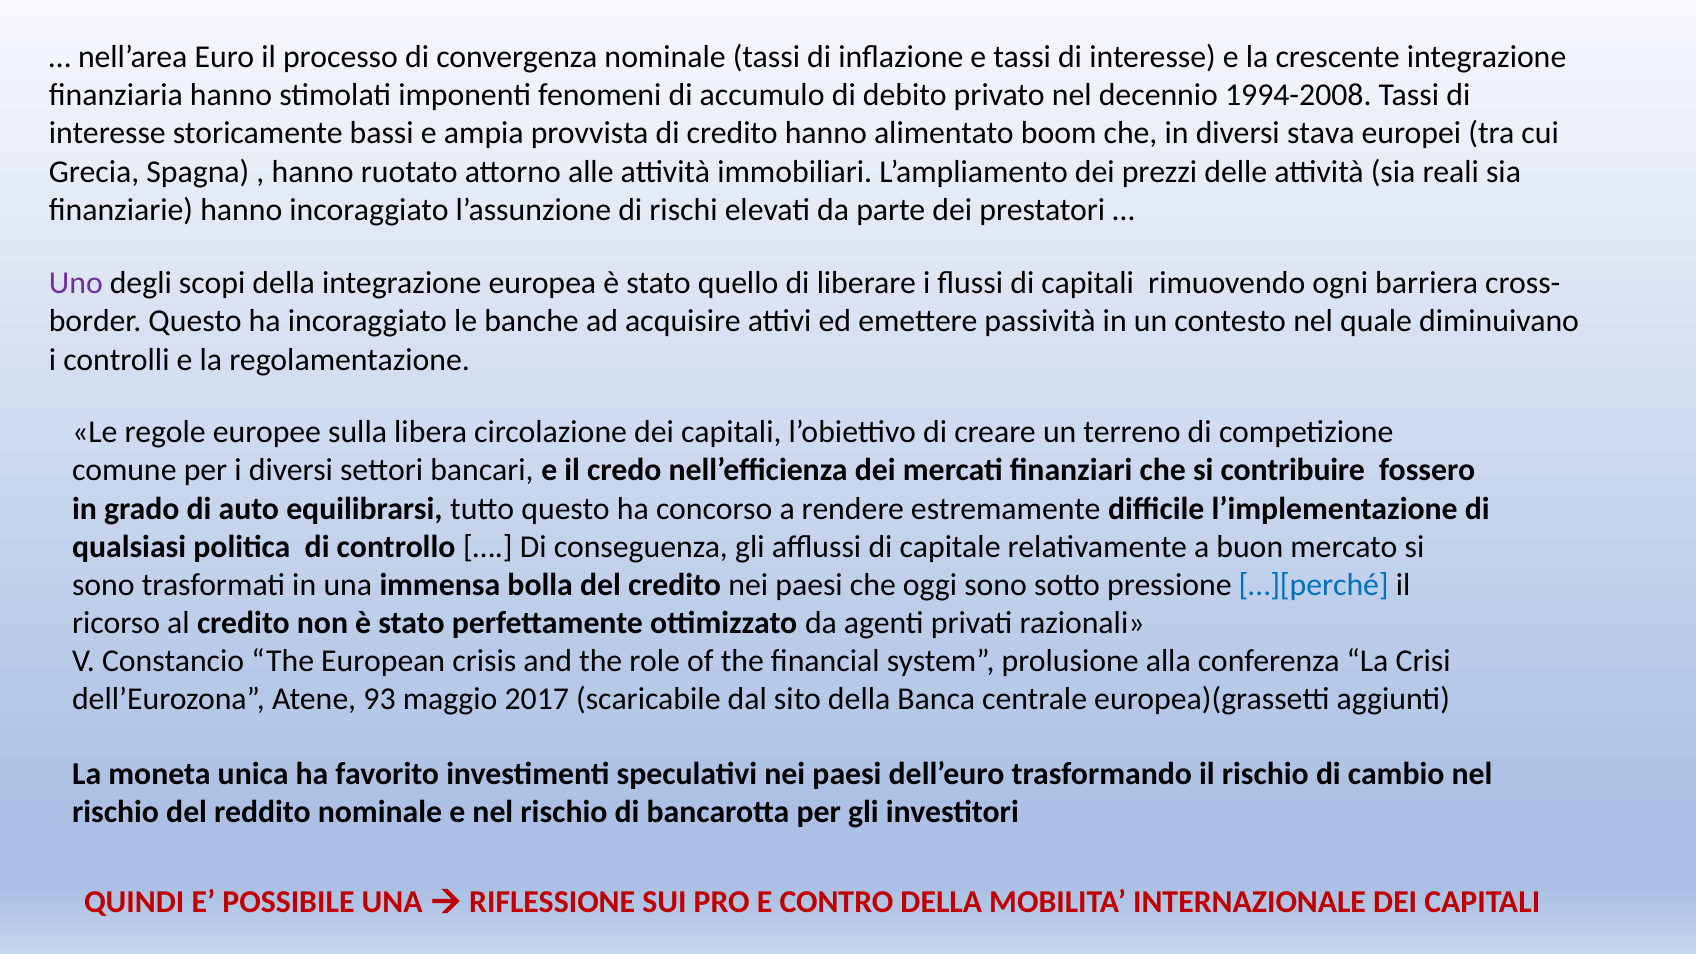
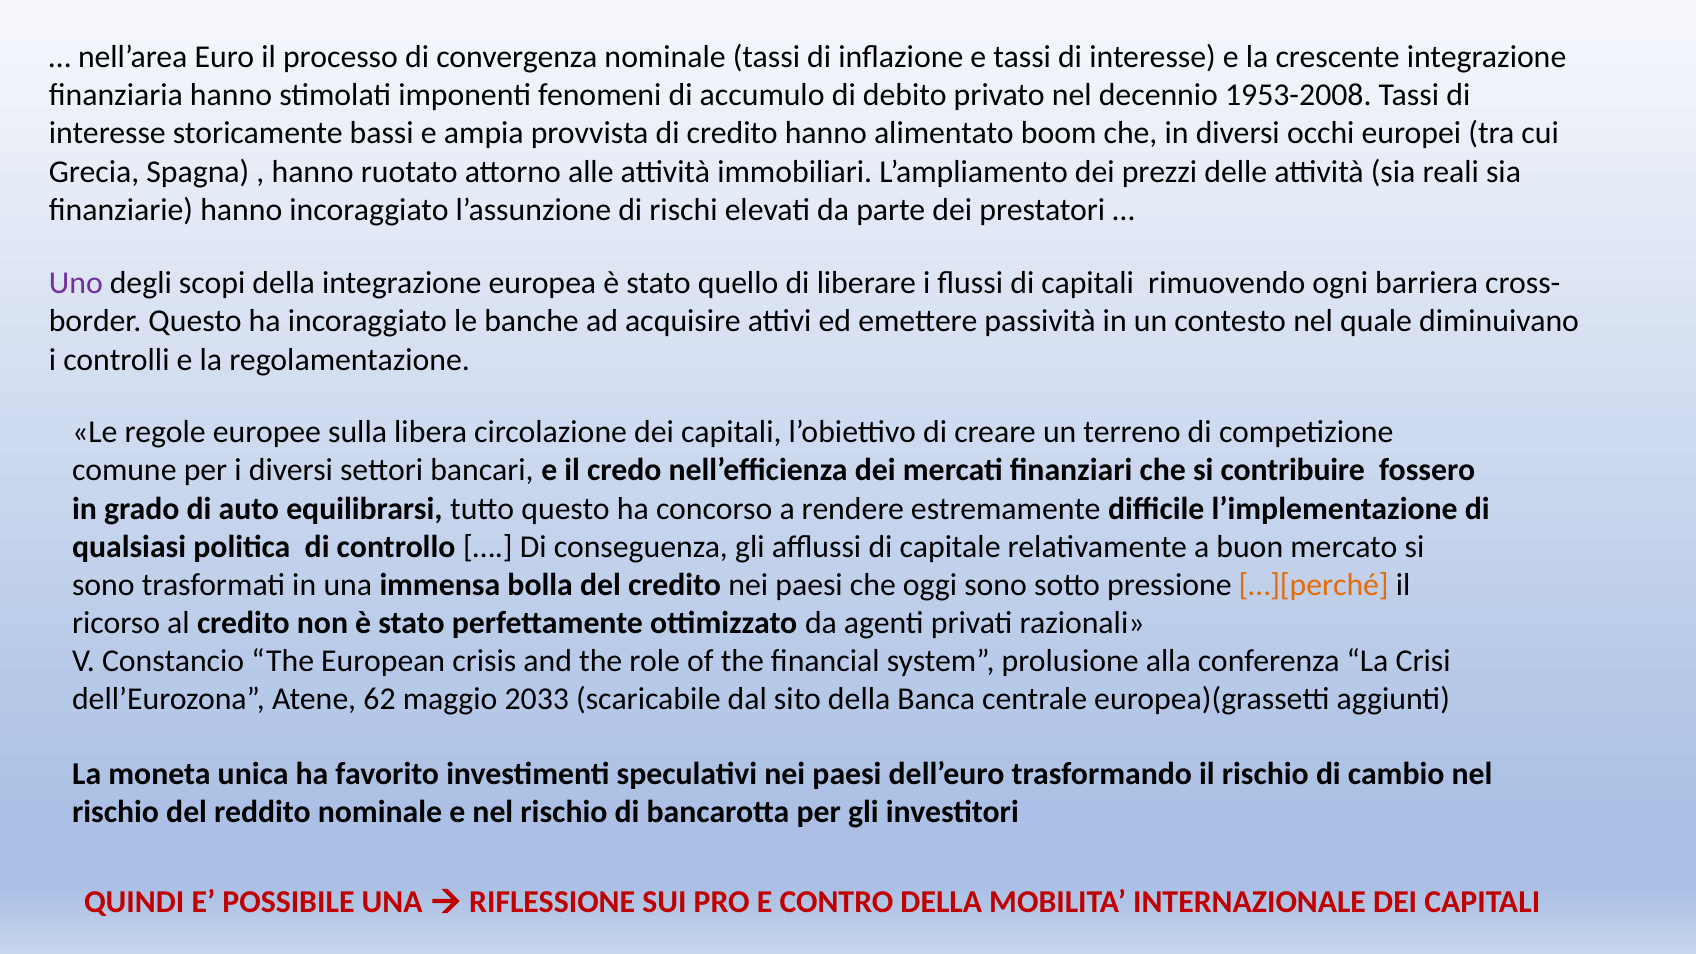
1994-2008: 1994-2008 -> 1953-2008
stava: stava -> occhi
…][perché colour: blue -> orange
93: 93 -> 62
2017: 2017 -> 2033
